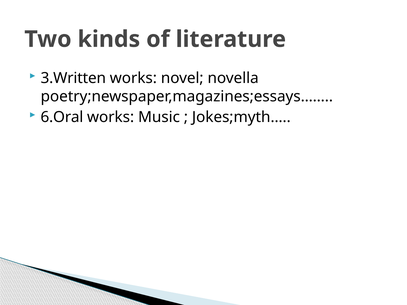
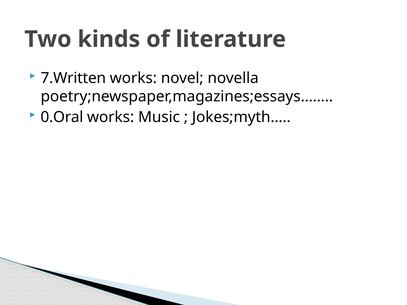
3.Written: 3.Written -> 7.Written
6.Oral: 6.Oral -> 0.Oral
